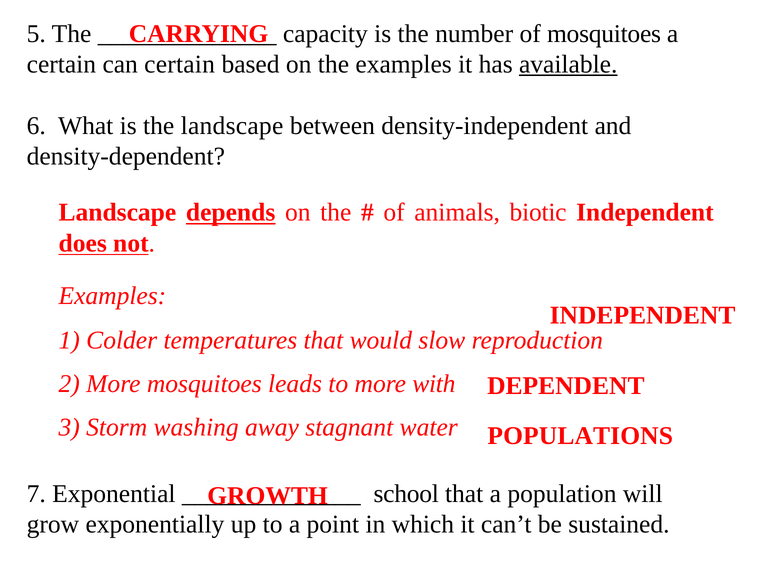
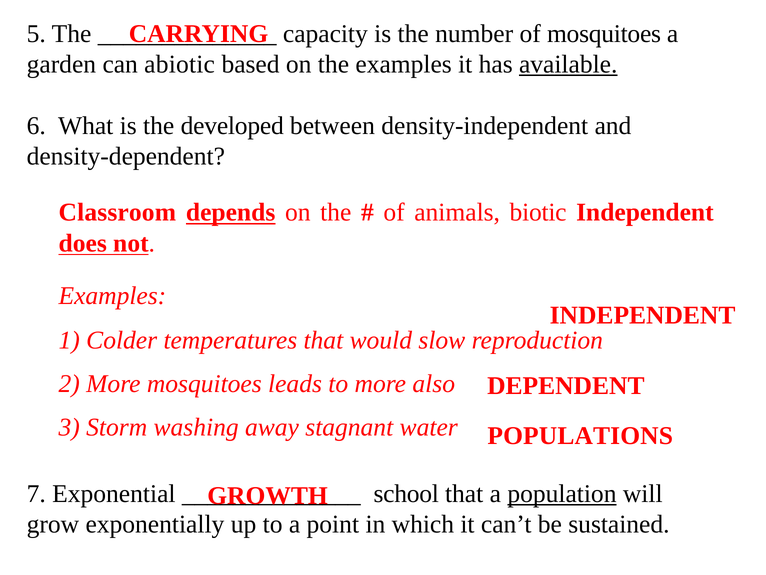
certain at (61, 64): certain -> garden
can certain: certain -> abiotic
the landscape: landscape -> developed
Landscape at (117, 212): Landscape -> Classroom
with: with -> also
population underline: none -> present
